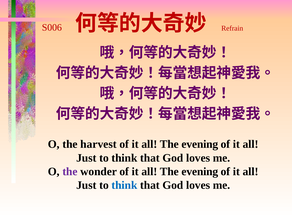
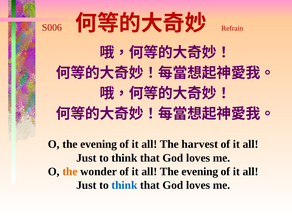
O the harvest: harvest -> evening
evening at (200, 144): evening -> harvest
the at (70, 172) colour: purple -> orange
